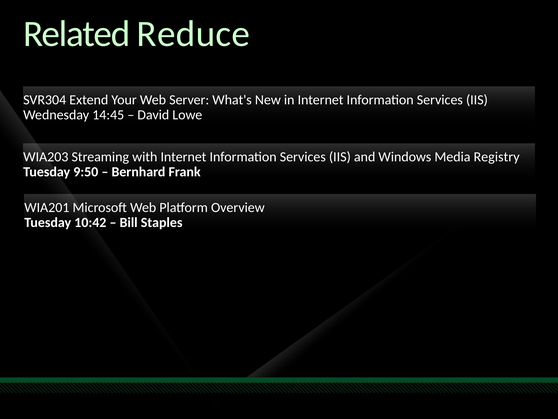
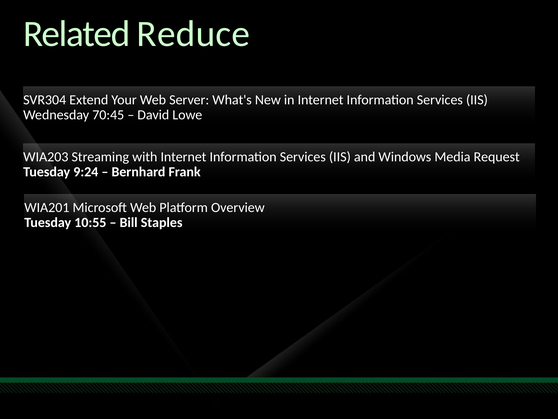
14:45: 14:45 -> 70:45
Registry: Registry -> Request
9:50: 9:50 -> 9:24
10:42: 10:42 -> 10:55
